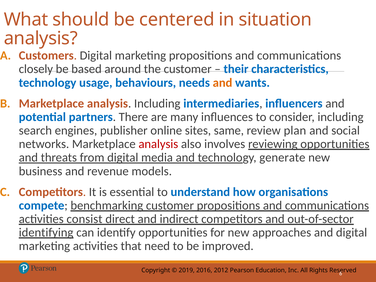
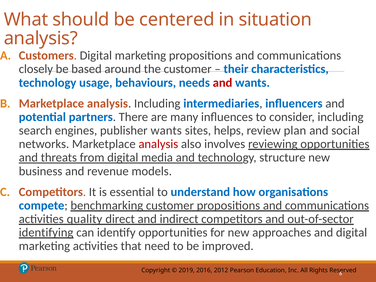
and at (223, 83) colour: orange -> red
publisher online: online -> wants
same: same -> helps
generate: generate -> structure
consist: consist -> quality
